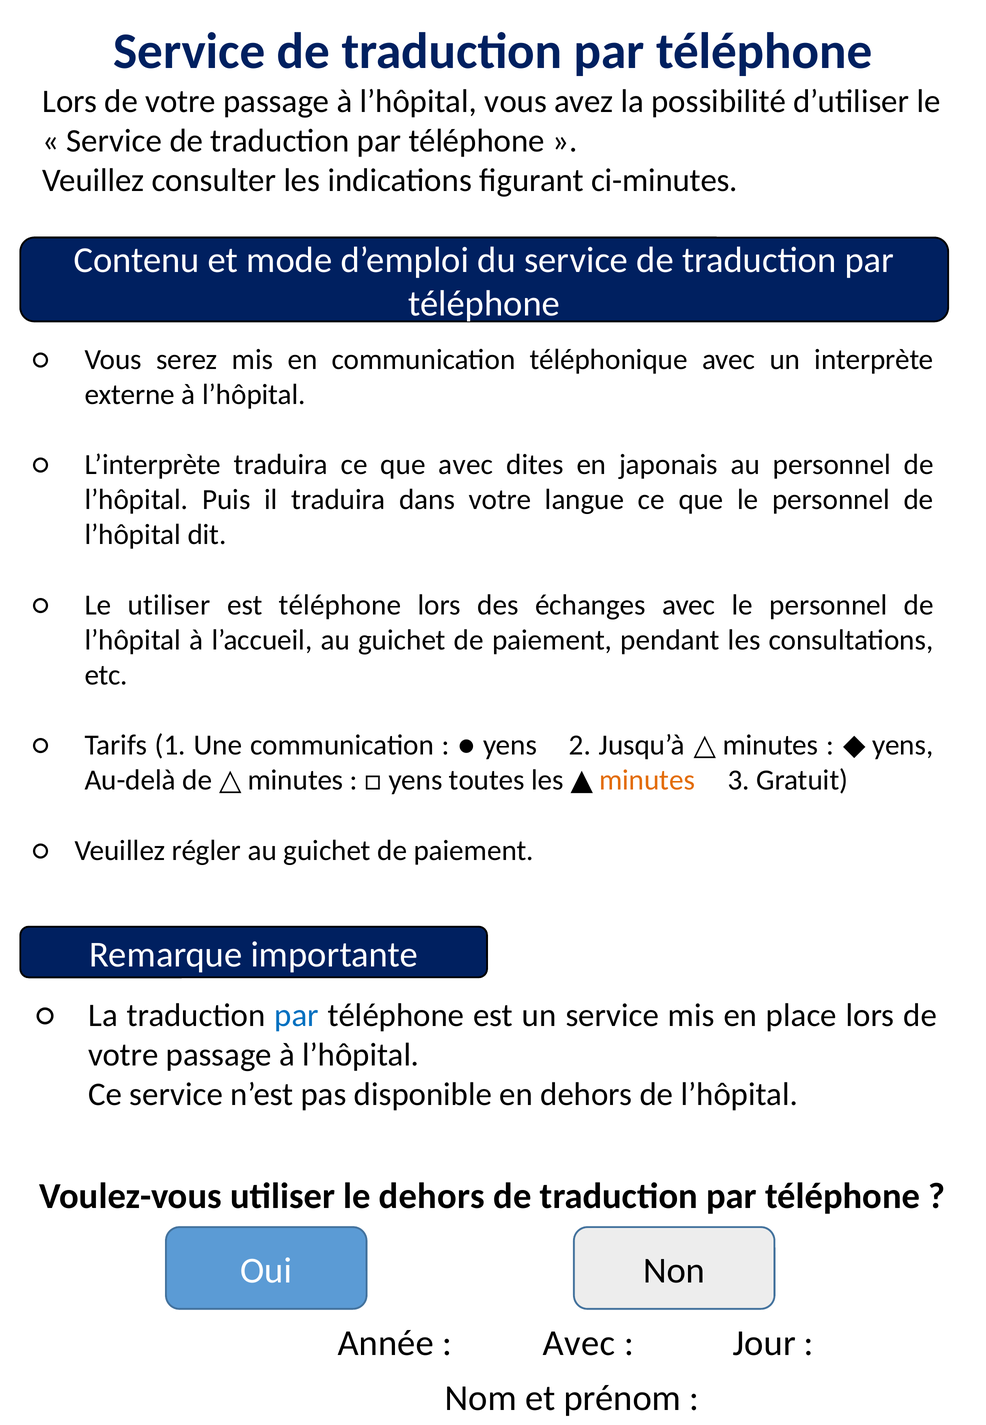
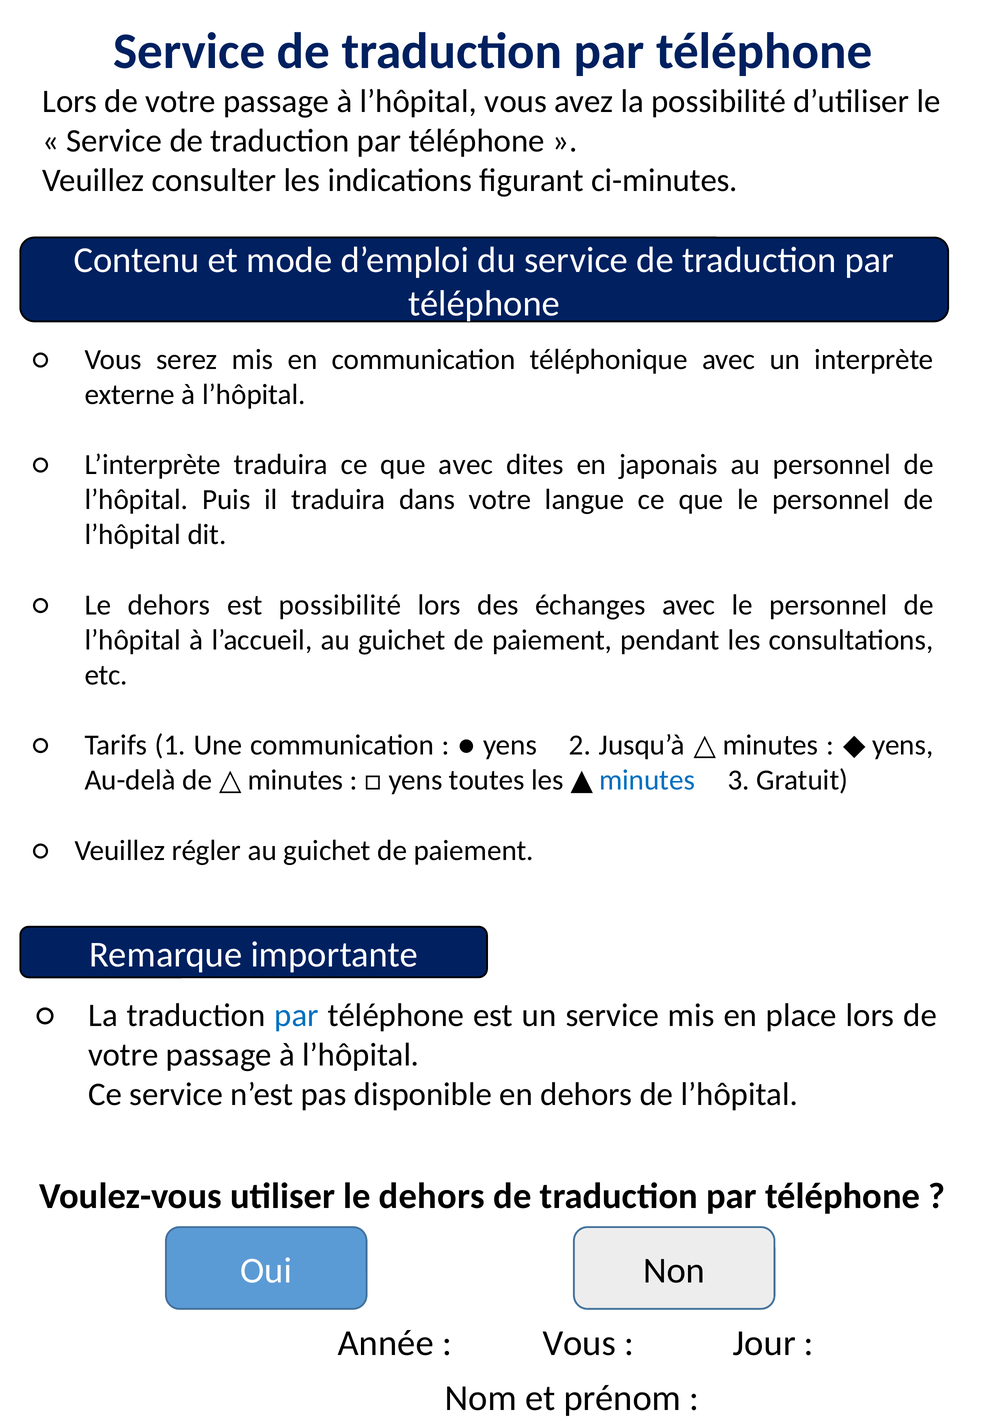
utiliser at (169, 605): utiliser -> dehors
est téléphone: téléphone -> possibilité
minutes at (647, 780) colour: orange -> blue
Avec at (579, 1342): Avec -> Vous
